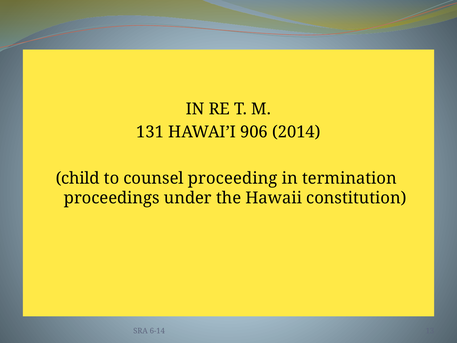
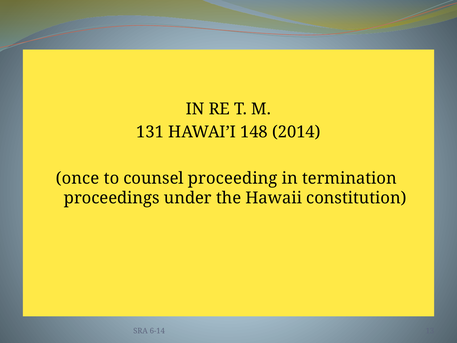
906: 906 -> 148
child: child -> once
